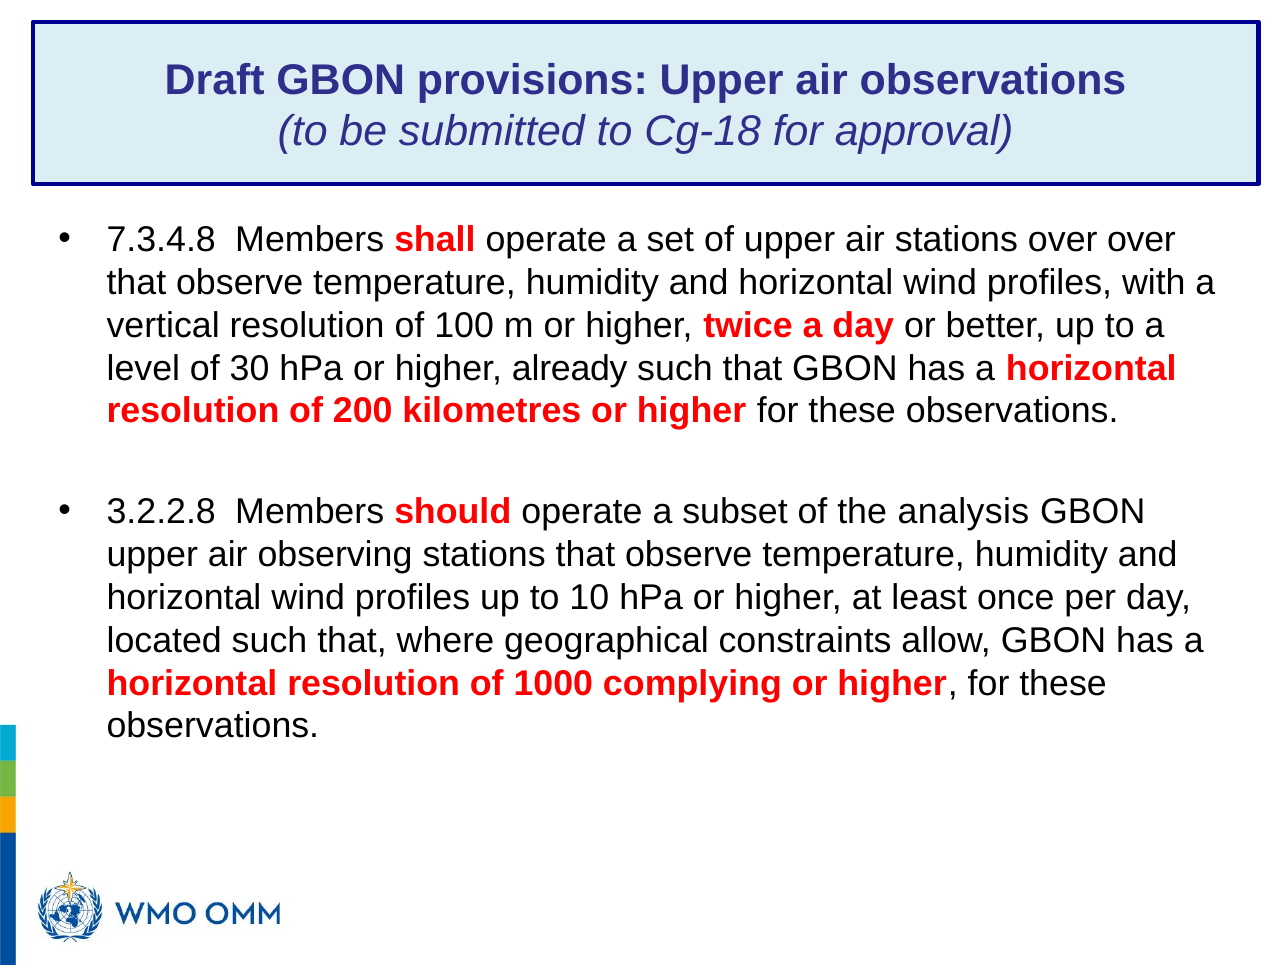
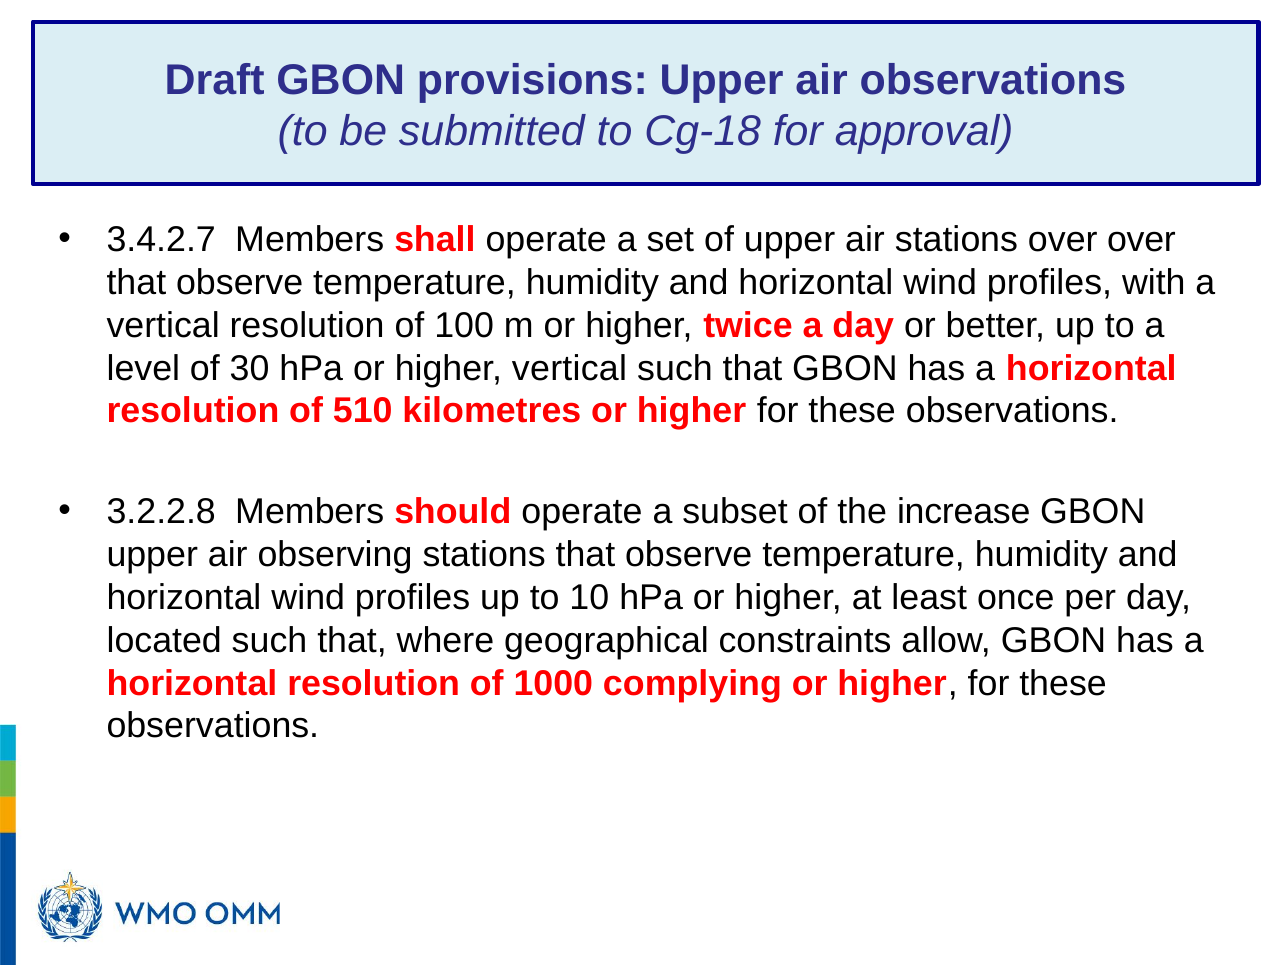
7.3.4.8: 7.3.4.8 -> 3.4.2.7
higher already: already -> vertical
200: 200 -> 510
analysis: analysis -> increase
